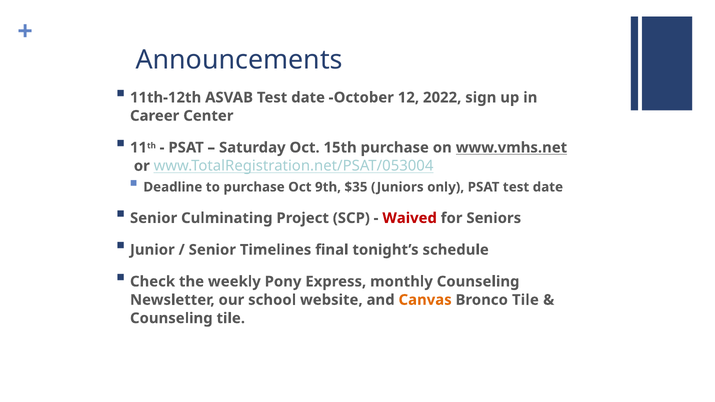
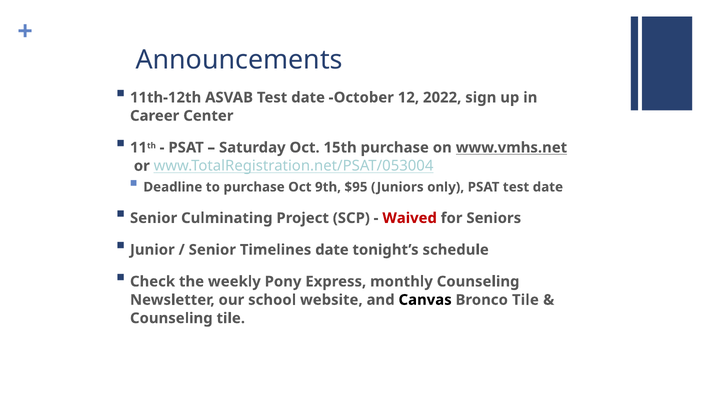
$35: $35 -> $95
Timelines final: final -> date
Canvas colour: orange -> black
